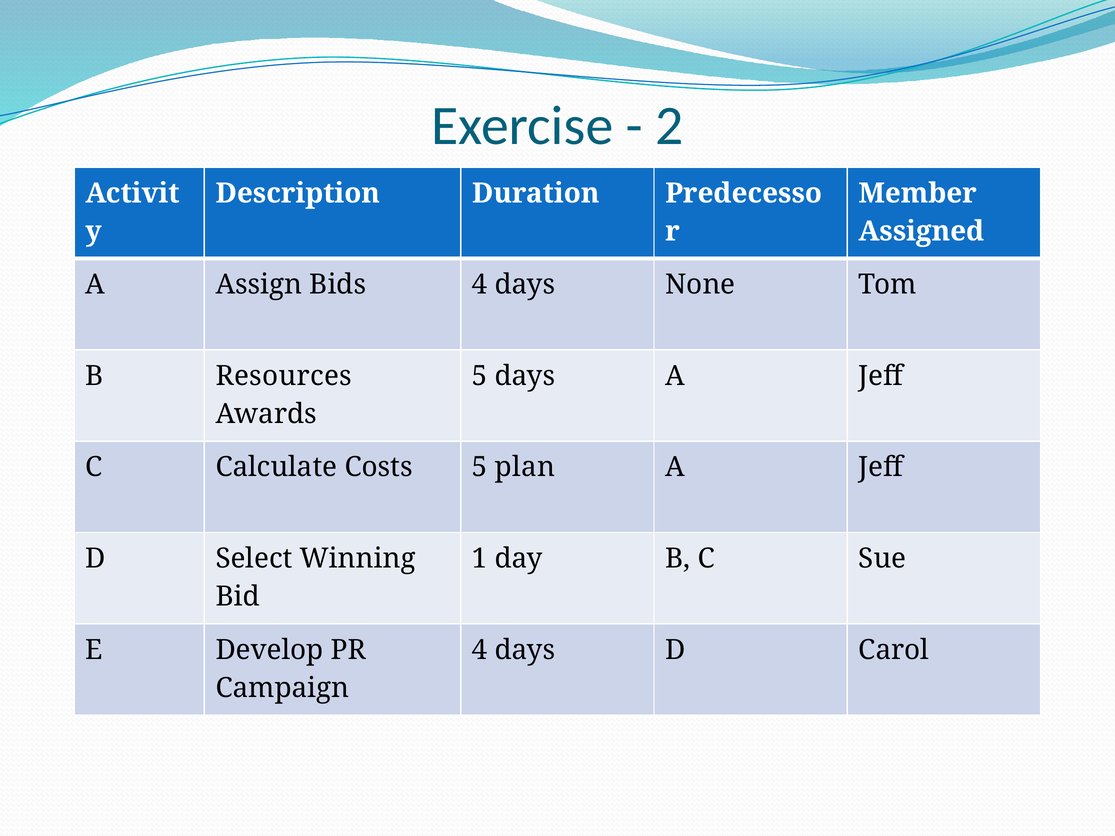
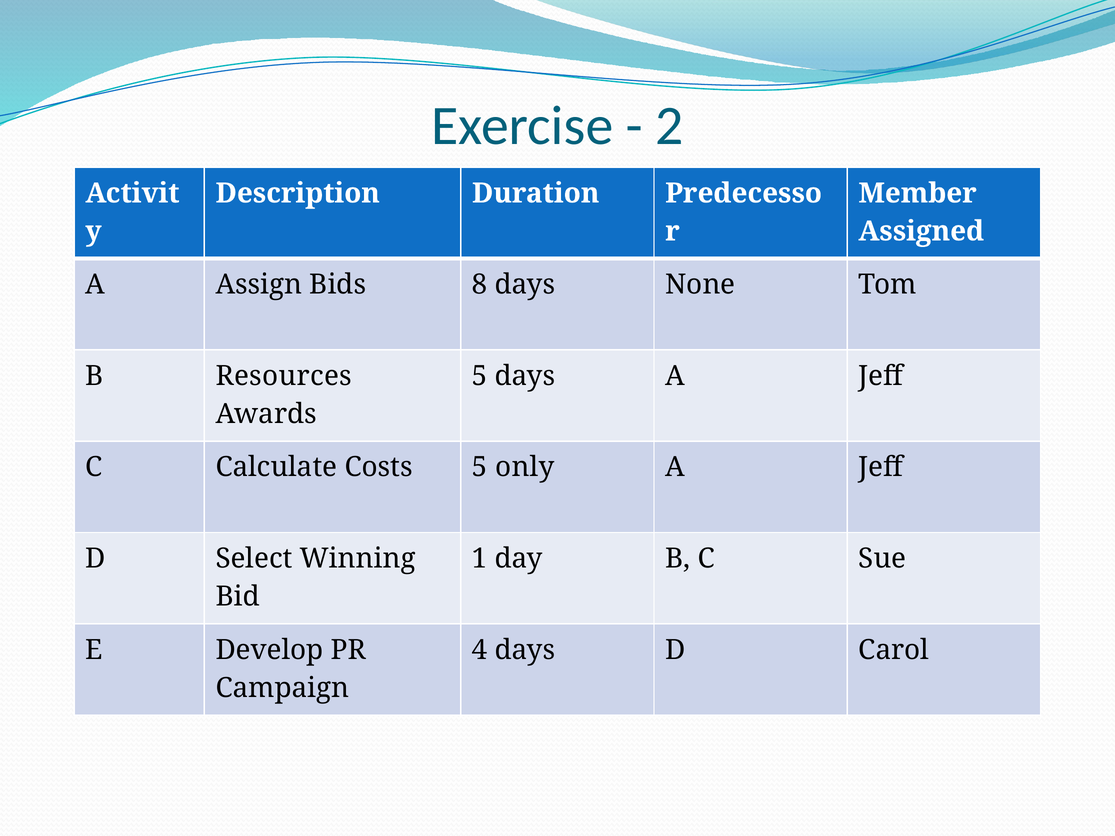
Bids 4: 4 -> 8
plan: plan -> only
